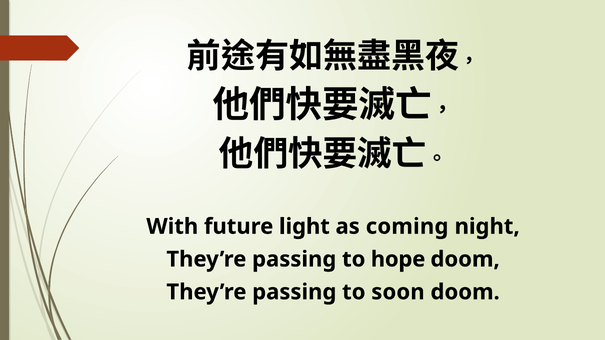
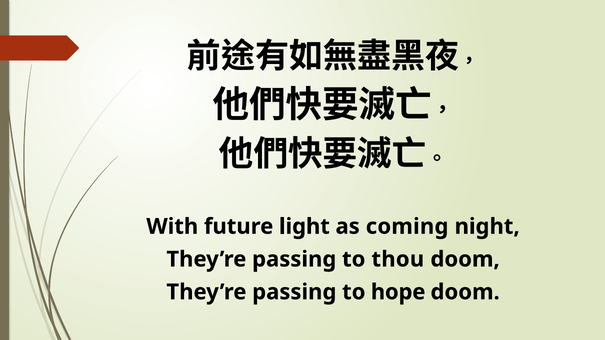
hope: hope -> thou
soon: soon -> hope
